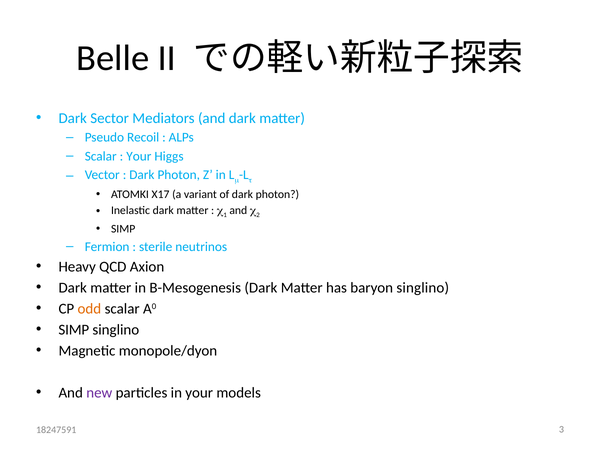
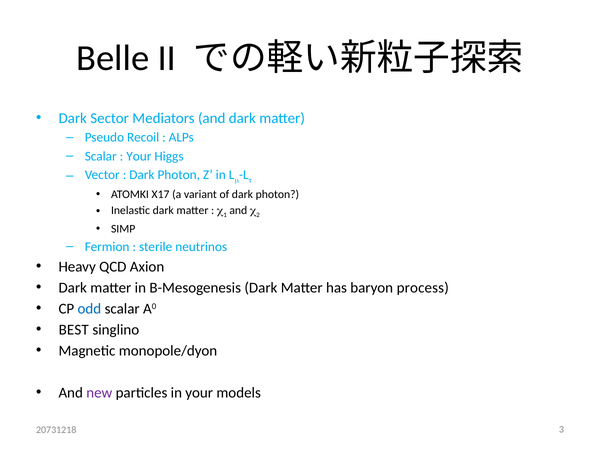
baryon singlino: singlino -> process
odd colour: orange -> blue
SIMP at (74, 330): SIMP -> BEST
18247591: 18247591 -> 20731218
